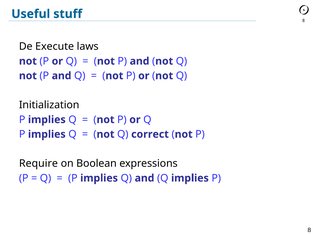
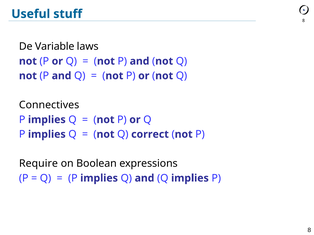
Execute: Execute -> Variable
Initialization: Initialization -> Connectives
